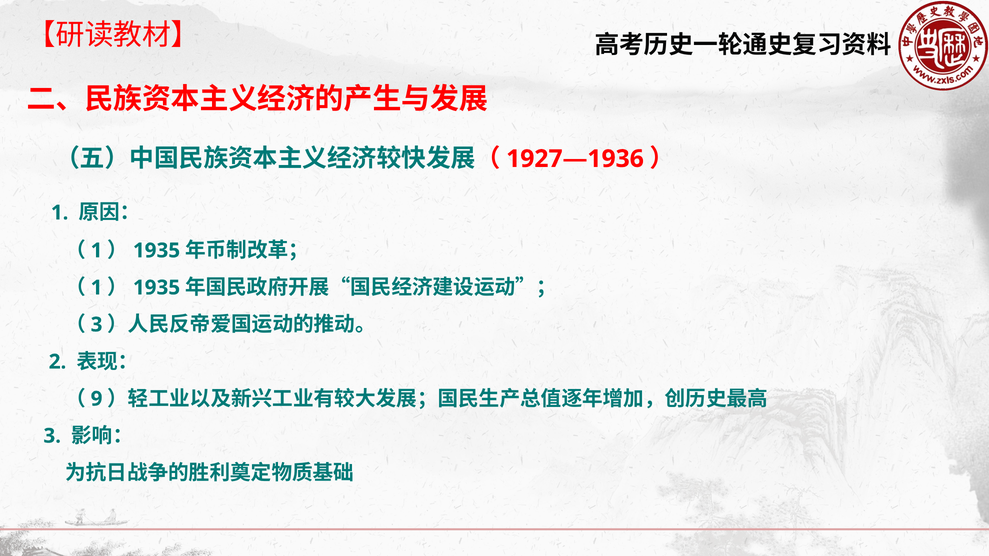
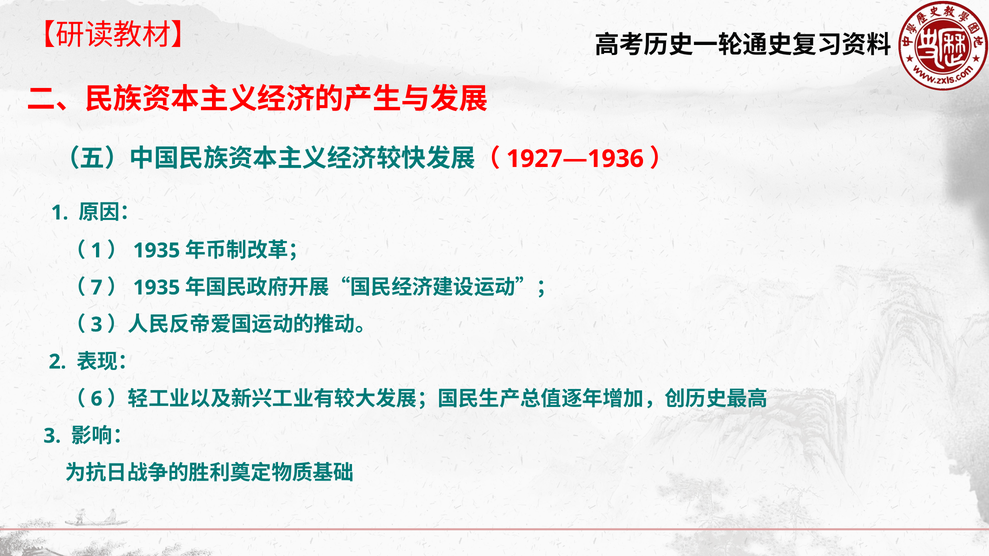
1 at (97, 288): 1 -> 7
9: 9 -> 6
